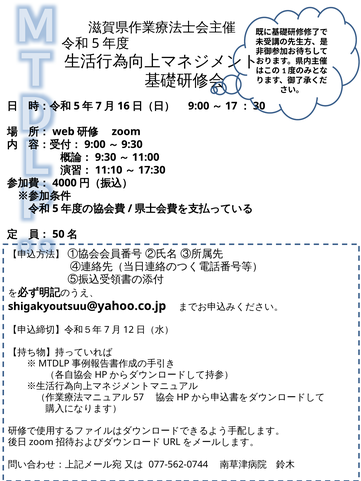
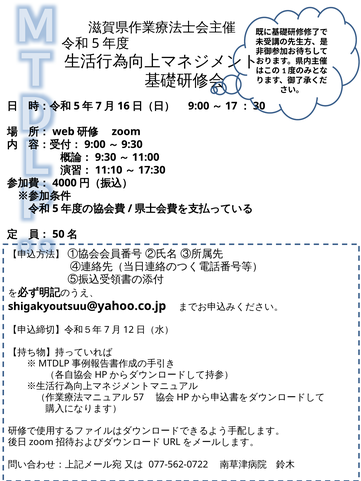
077‐562‐0744: 077‐562‐0744 -> 077‐562‐0722
